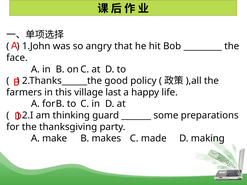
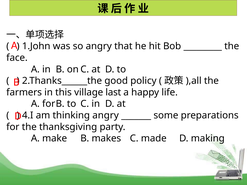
2.I: 2.I -> 4.I
thinking guard: guard -> angry
